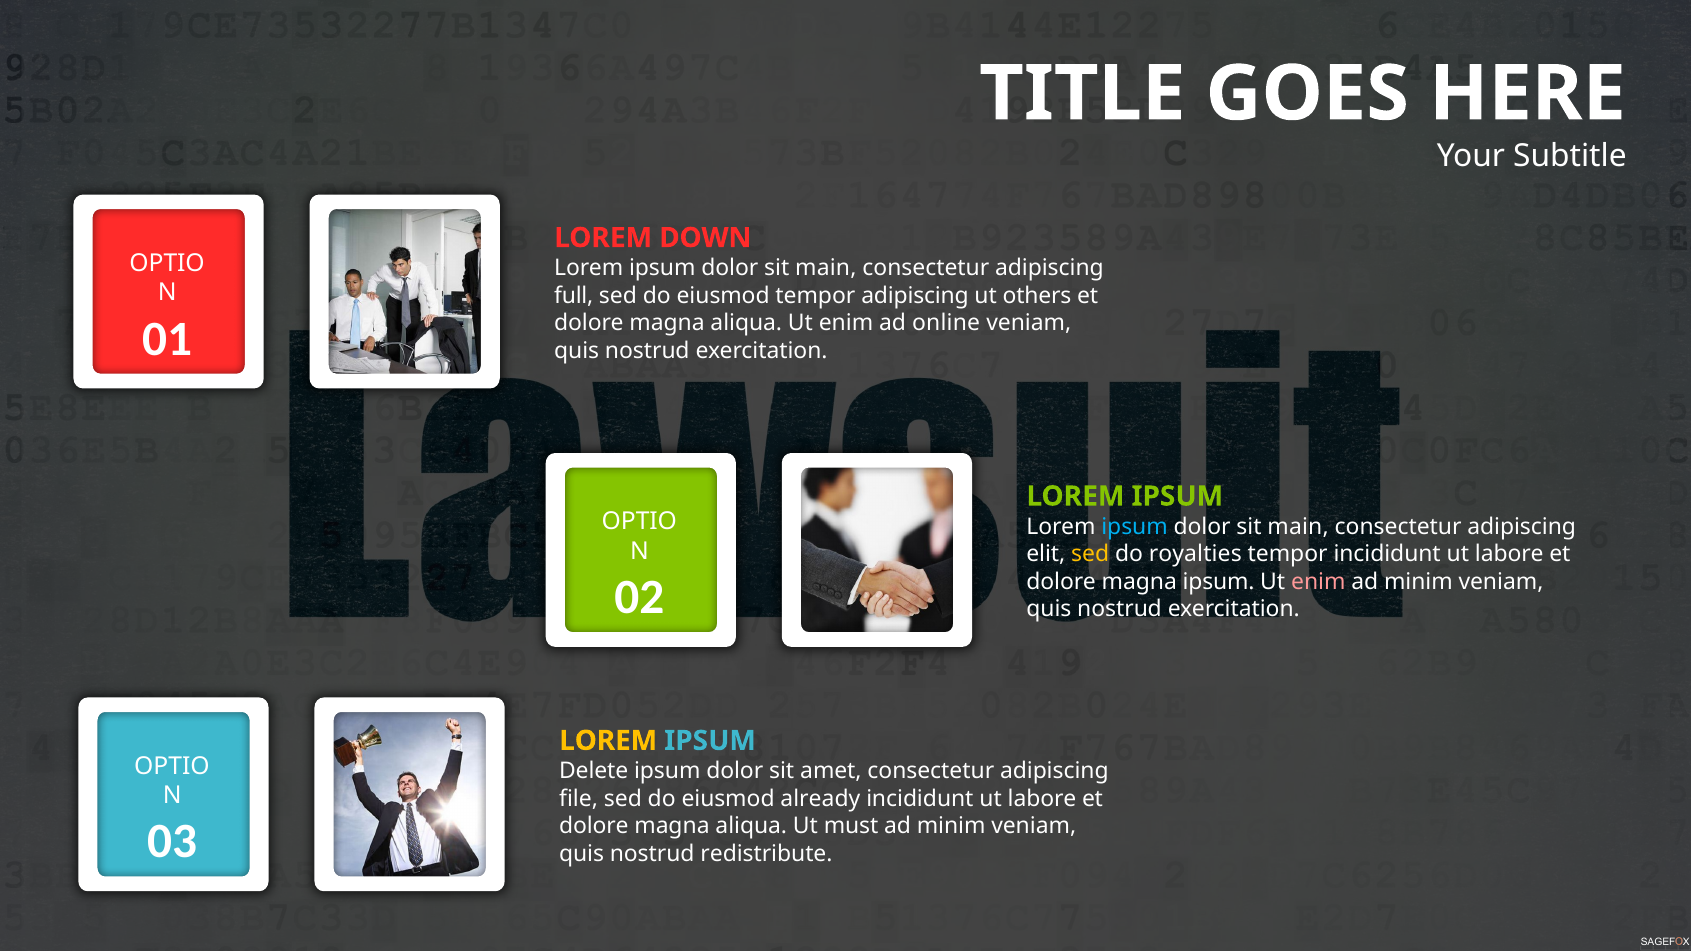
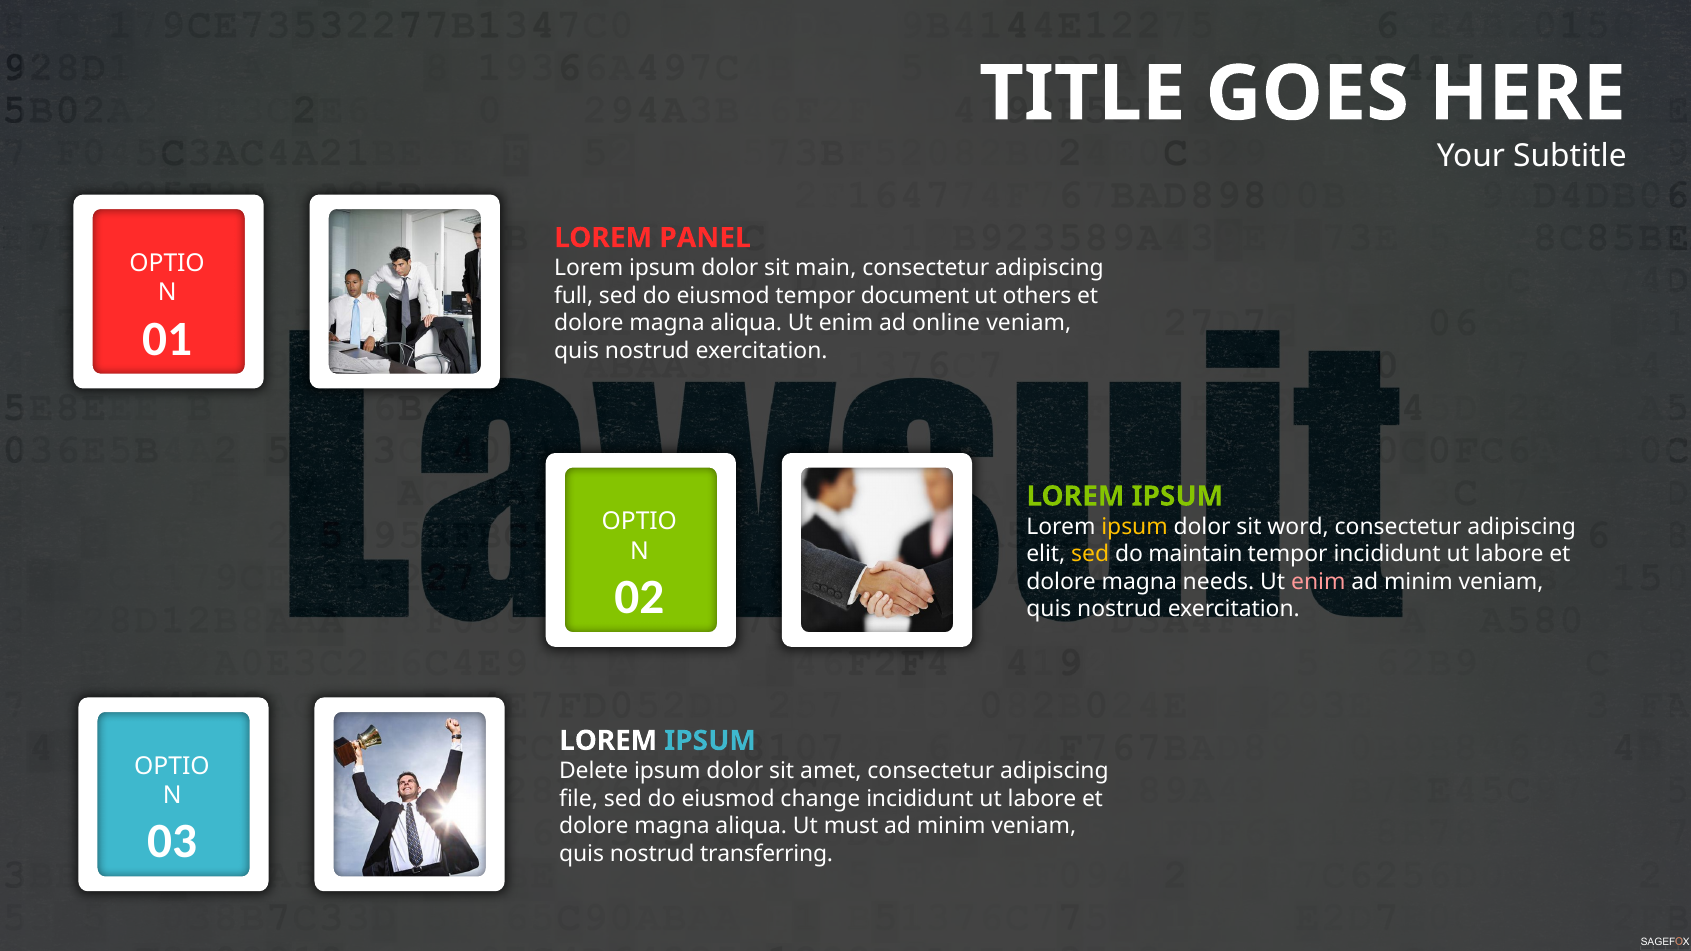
DOWN: DOWN -> PANEL
tempor adipiscing: adipiscing -> document
ipsum at (1135, 527) colour: light blue -> yellow
main at (1298, 527): main -> word
royalties: royalties -> maintain
magna ipsum: ipsum -> needs
LOREM at (608, 741) colour: yellow -> white
already: already -> change
redistribute: redistribute -> transferring
